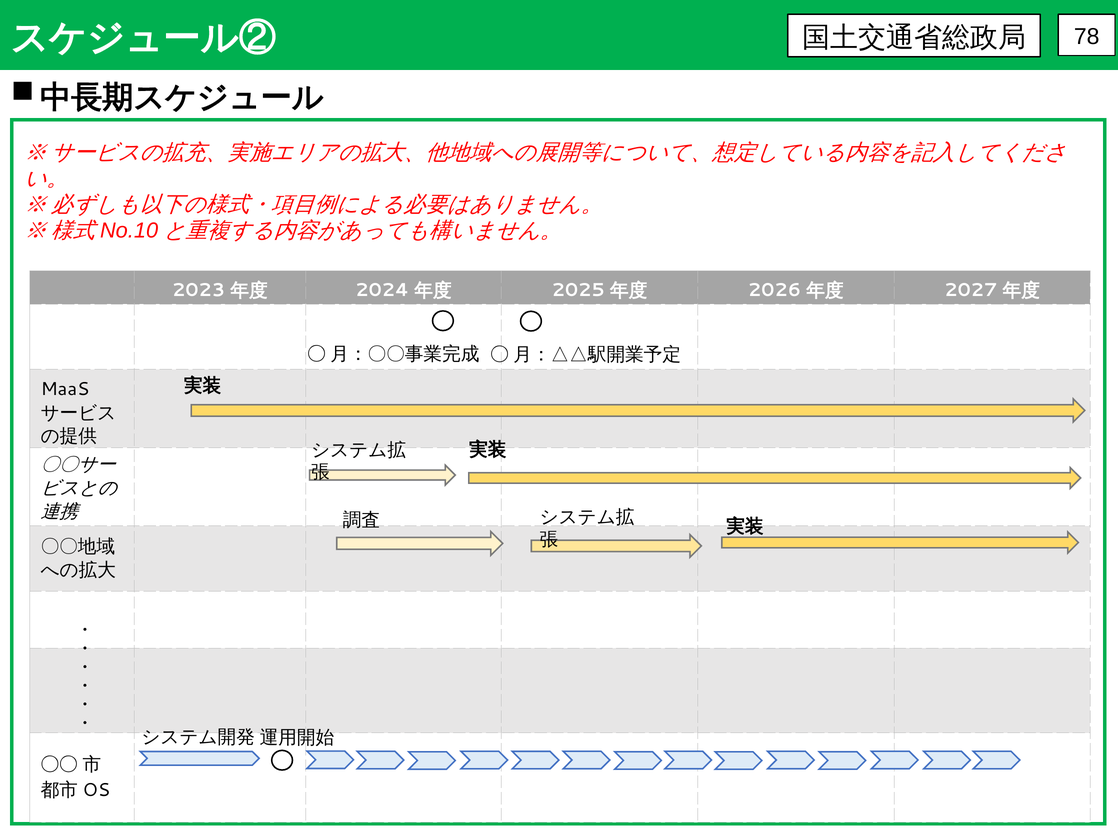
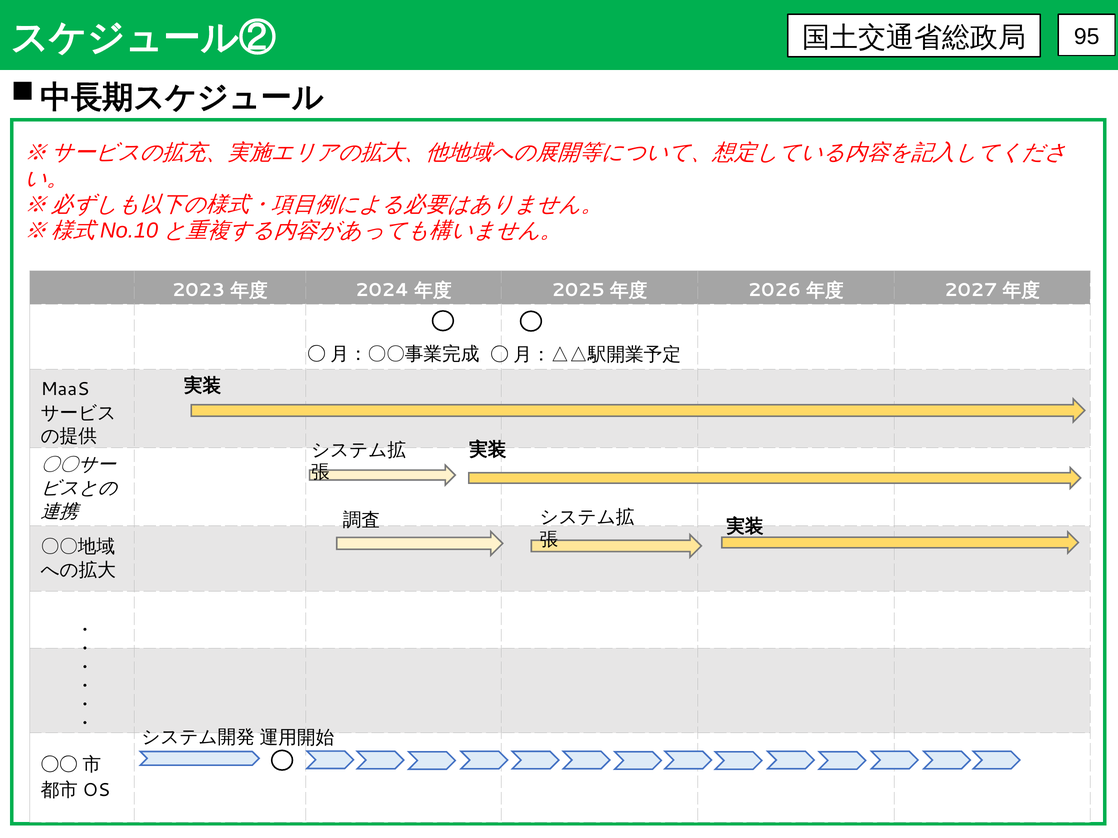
78: 78 -> 95
